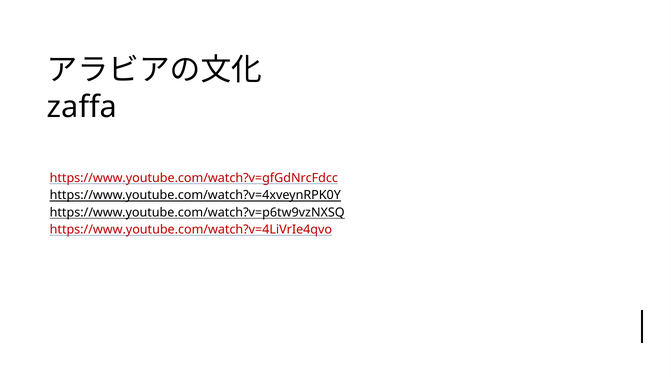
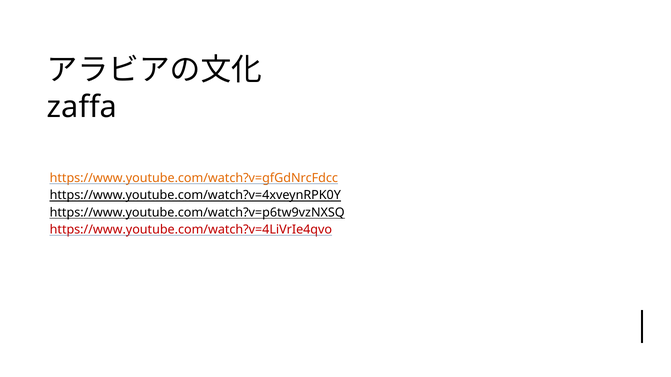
https://www.youtube.com/watch?v=gfGdNrcFdcc colour: red -> orange
